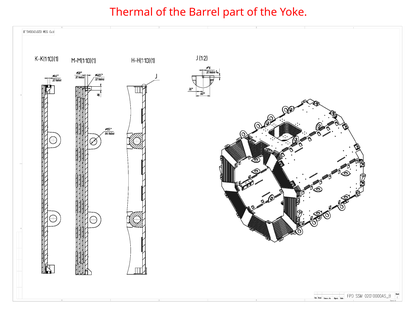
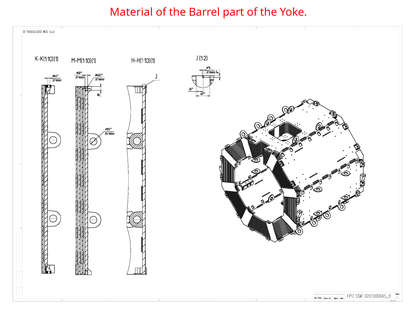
Thermal: Thermal -> Material
